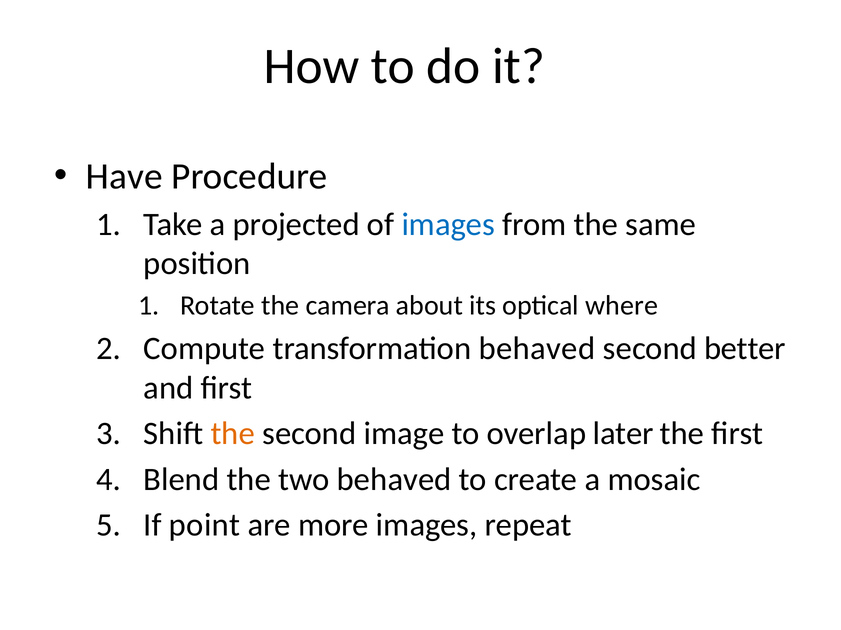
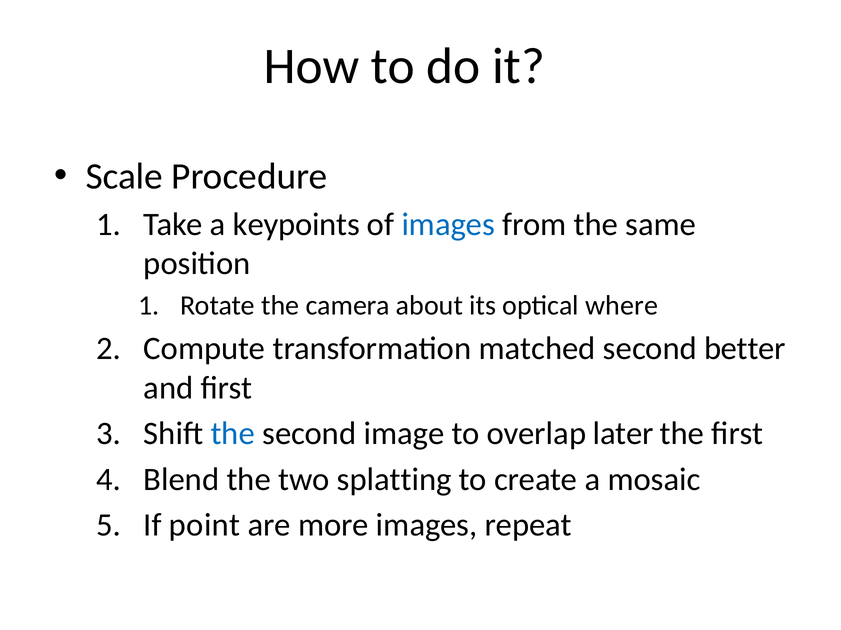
Have: Have -> Scale
projected: projected -> keypoints
transformation behaved: behaved -> matched
the at (233, 434) colour: orange -> blue
two behaved: behaved -> splatting
